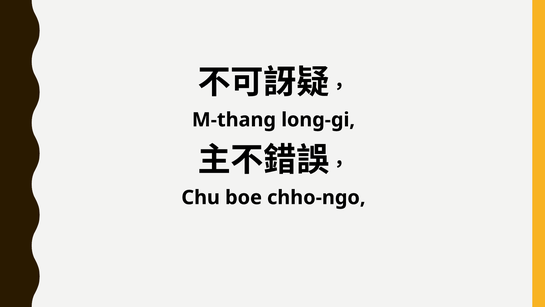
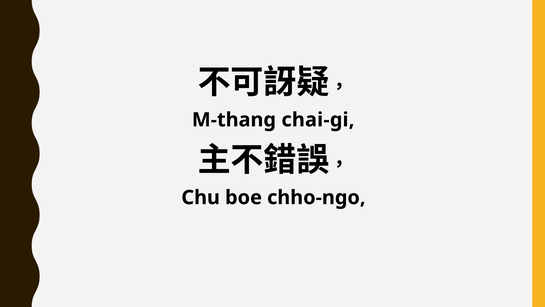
long-gi: long-gi -> chai-gi
